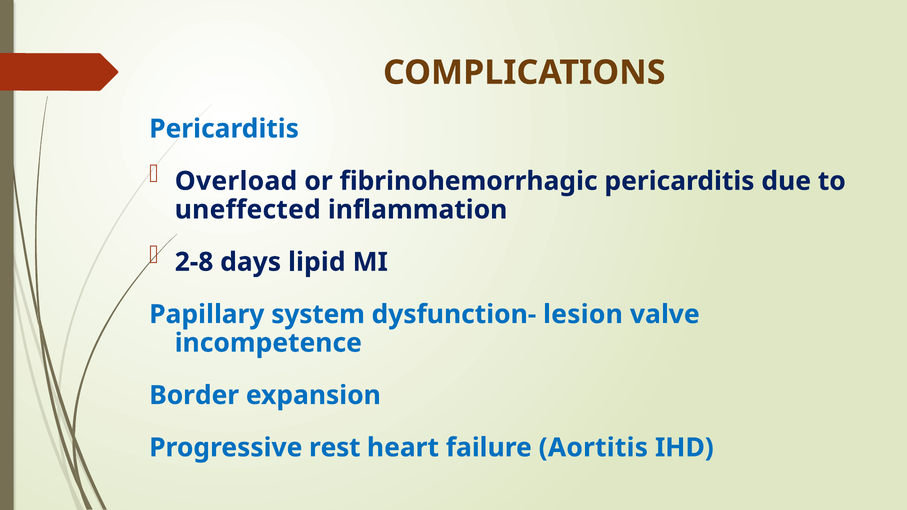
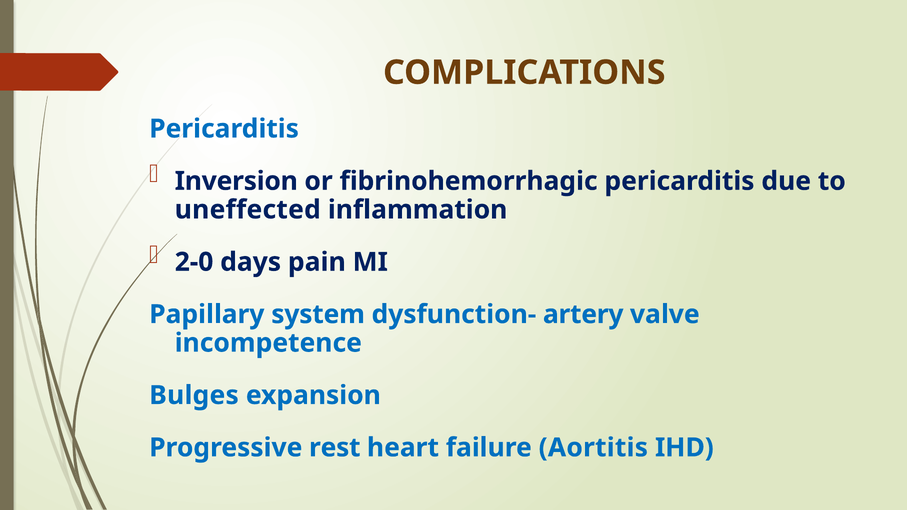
Overload: Overload -> Inversion
2-8: 2-8 -> 2-0
lipid: lipid -> pain
lesion: lesion -> artery
Border: Border -> Bulges
